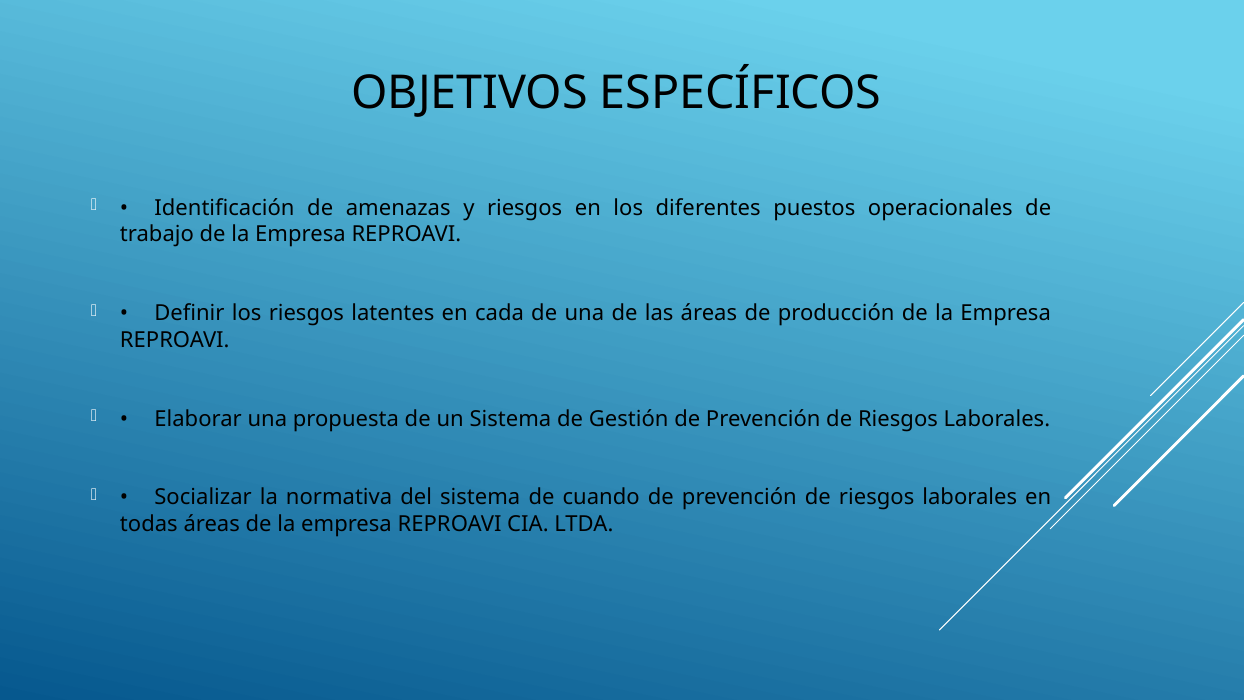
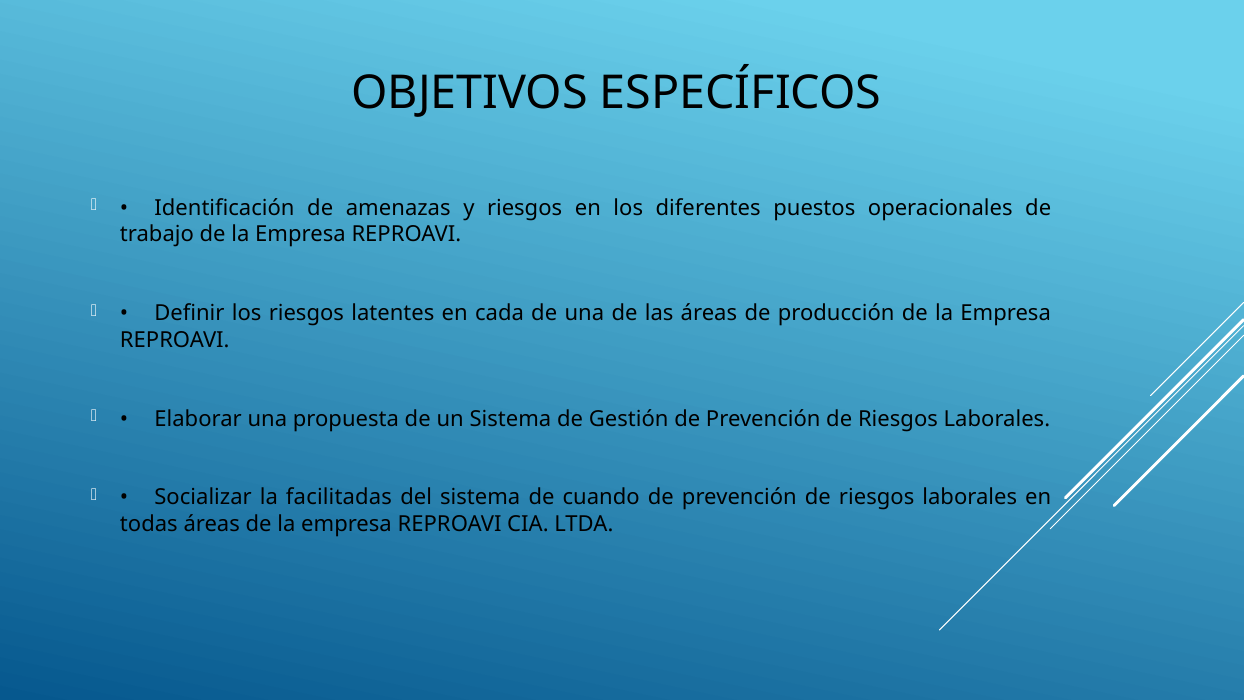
normativa: normativa -> facilitadas
